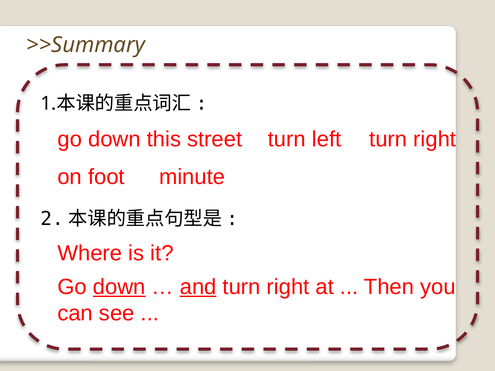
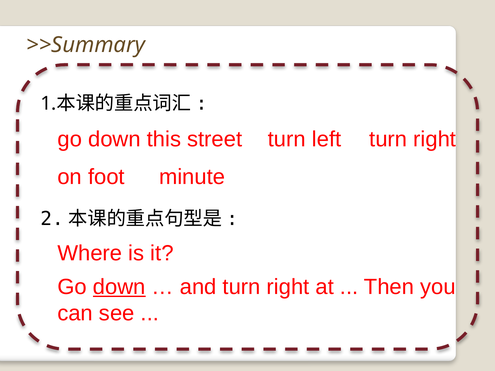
and underline: present -> none
